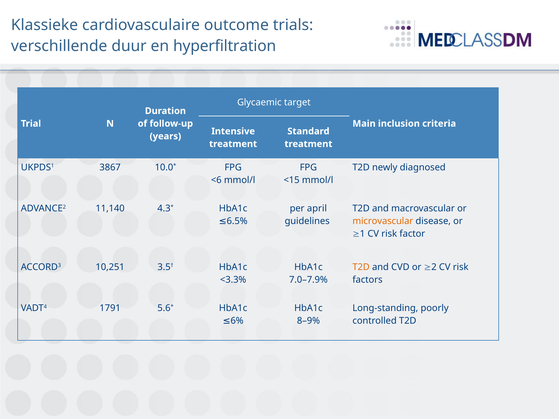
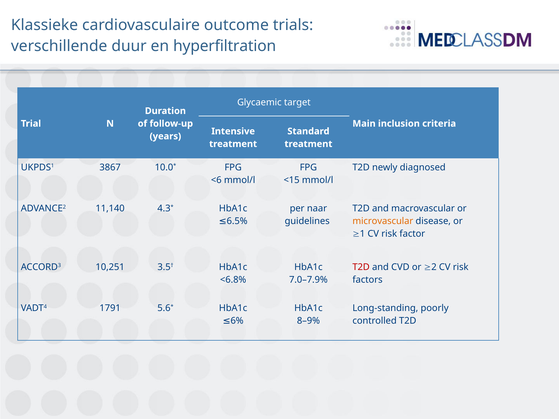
april: april -> naar
T2D at (361, 267) colour: orange -> red
<3.3%: <3.3% -> <6.8%
